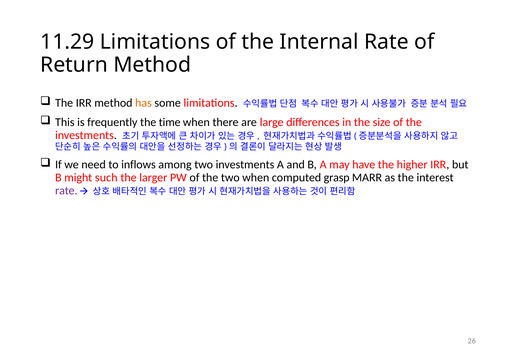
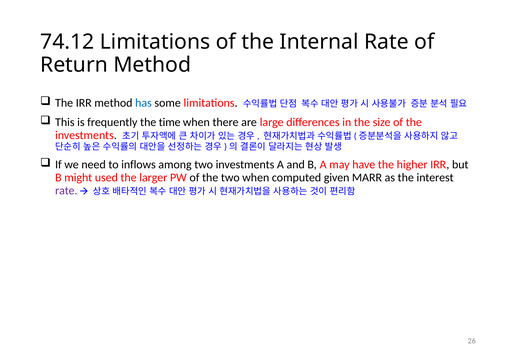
11.29: 11.29 -> 74.12
has colour: orange -> blue
such: such -> used
grasp: grasp -> given
